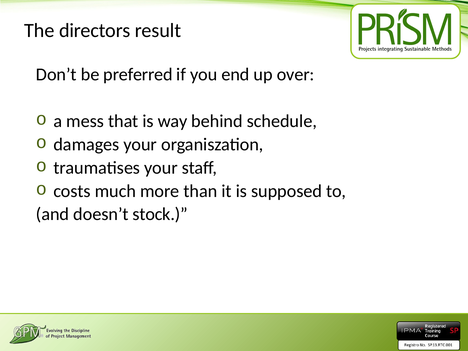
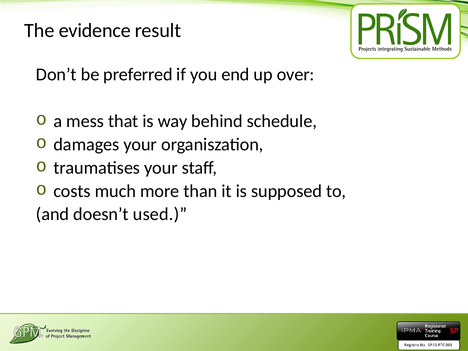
directors: directors -> evidence
stock: stock -> used
